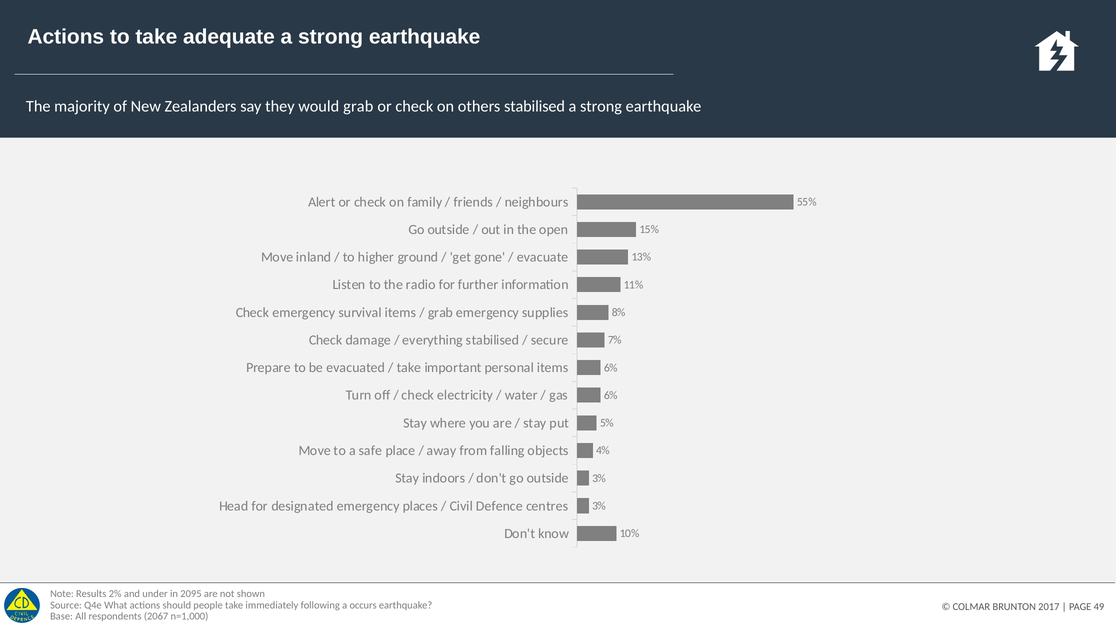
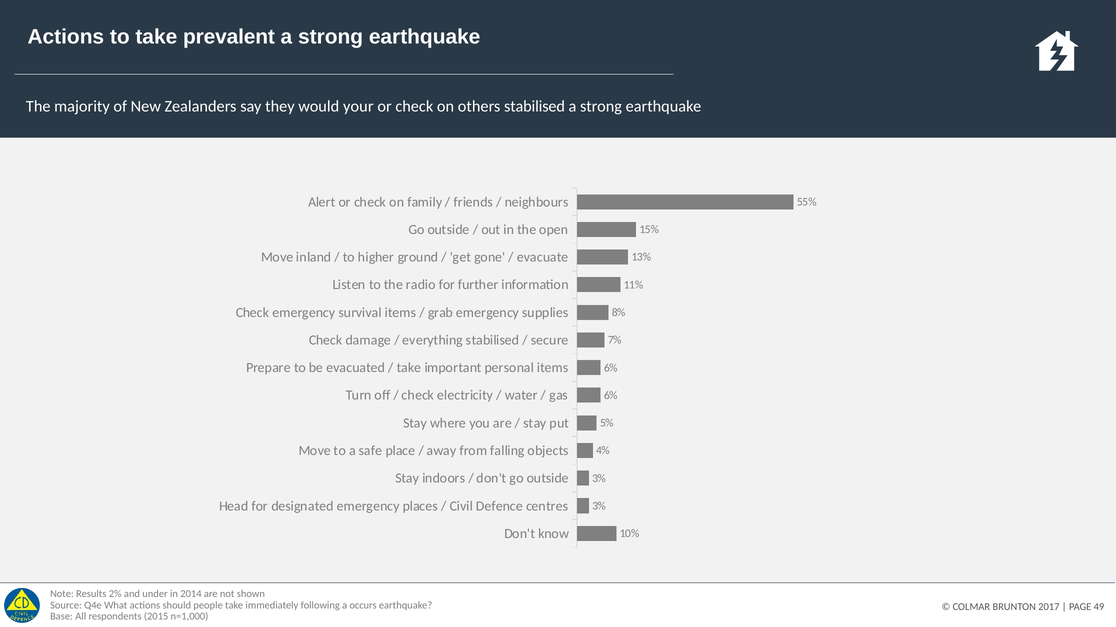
adequate: adequate -> prevalent
would grab: grab -> your
2095: 2095 -> 2014
2067: 2067 -> 2015
